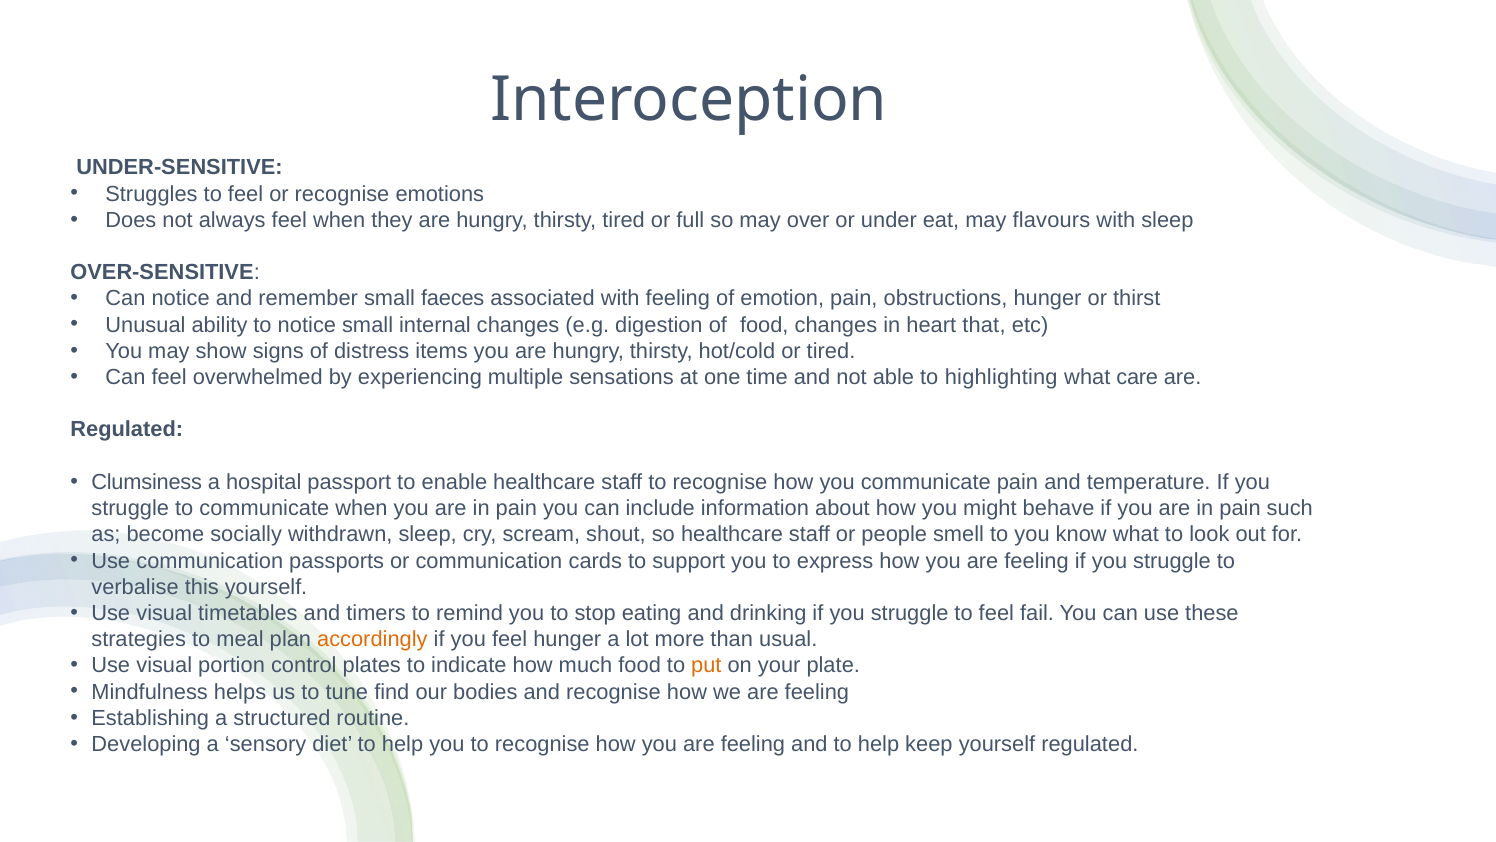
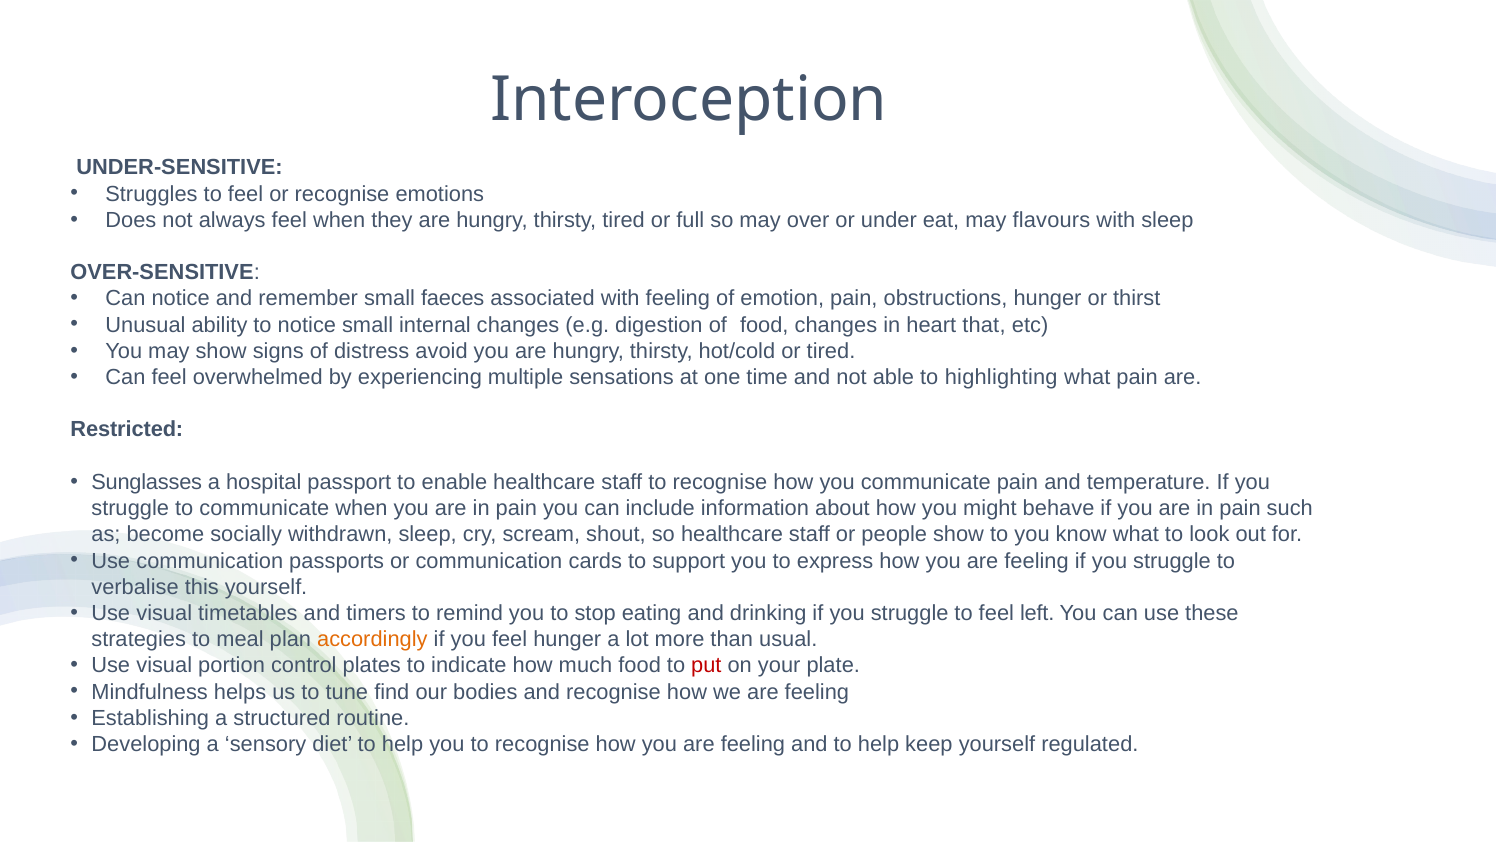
items: items -> avoid
what care: care -> pain
Regulated at (127, 429): Regulated -> Restricted
Clumsiness: Clumsiness -> Sunglasses
people smell: smell -> show
fail: fail -> left
put colour: orange -> red
